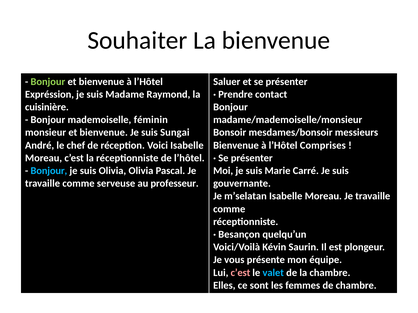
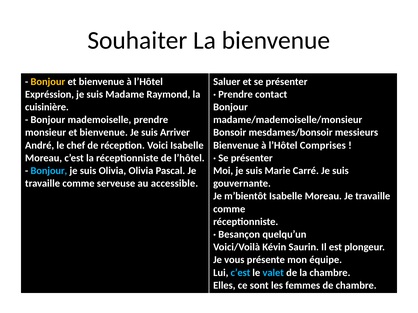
Bonjour at (48, 82) colour: light green -> yellow
mademoiselle féminin: féminin -> prendre
Sungai: Sungai -> Arriver
professeur: professeur -> accessible
m’selatan: m’selatan -> m’bientôt
c’est at (240, 273) colour: pink -> light blue
